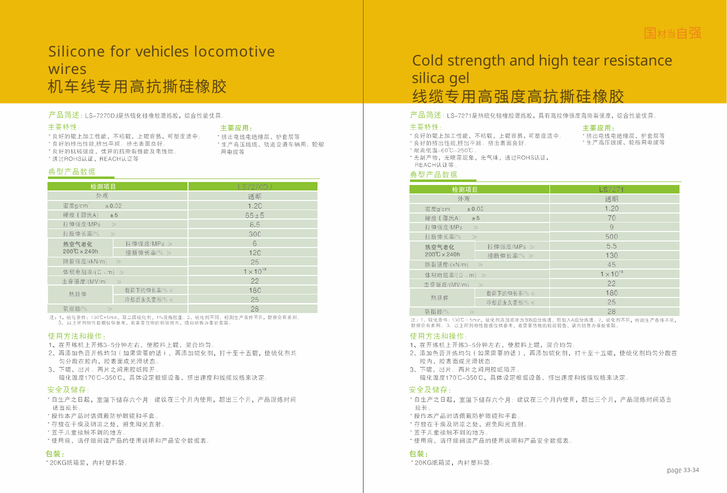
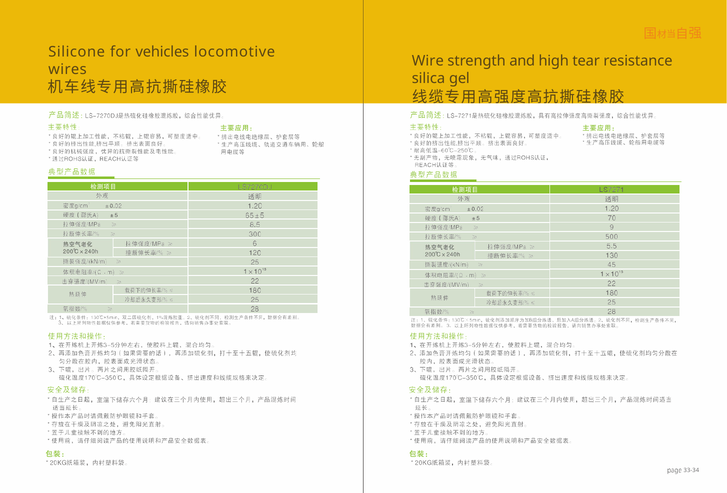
Cold: Cold -> Wire
